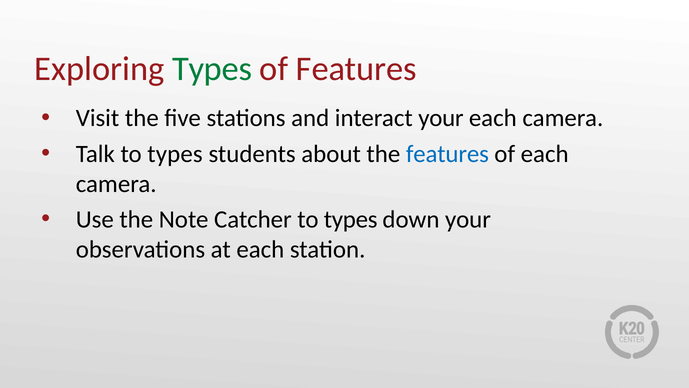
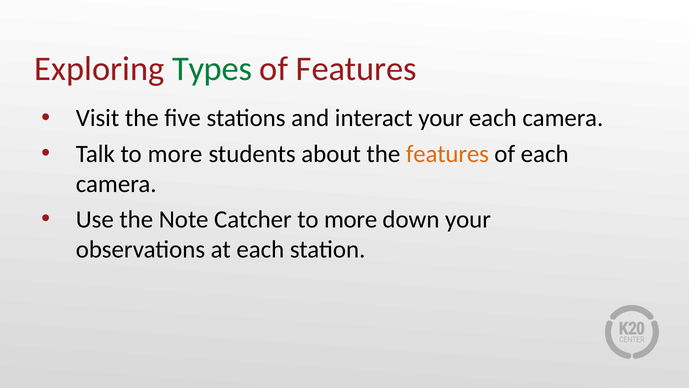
Talk to types: types -> more
features at (447, 154) colour: blue -> orange
Catcher to types: types -> more
